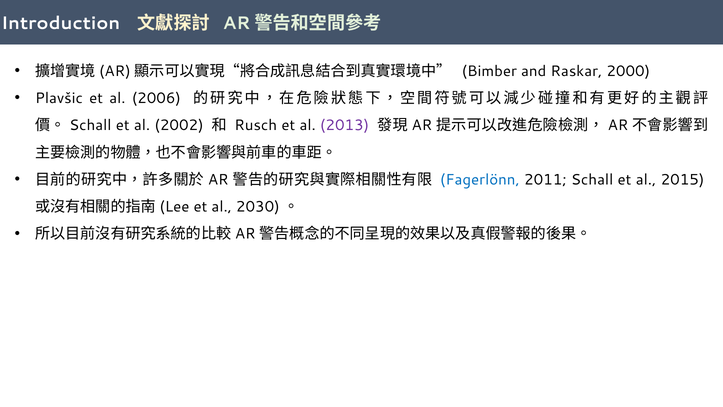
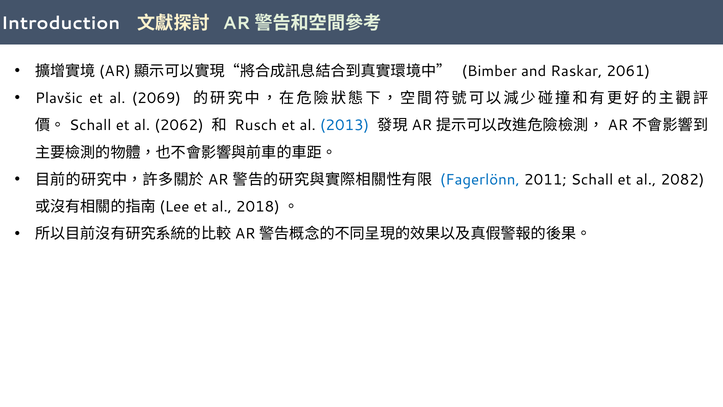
2000: 2000 -> 2061
2006: 2006 -> 2069
2002: 2002 -> 2062
2013 colour: purple -> blue
2015: 2015 -> 2082
2030: 2030 -> 2018
